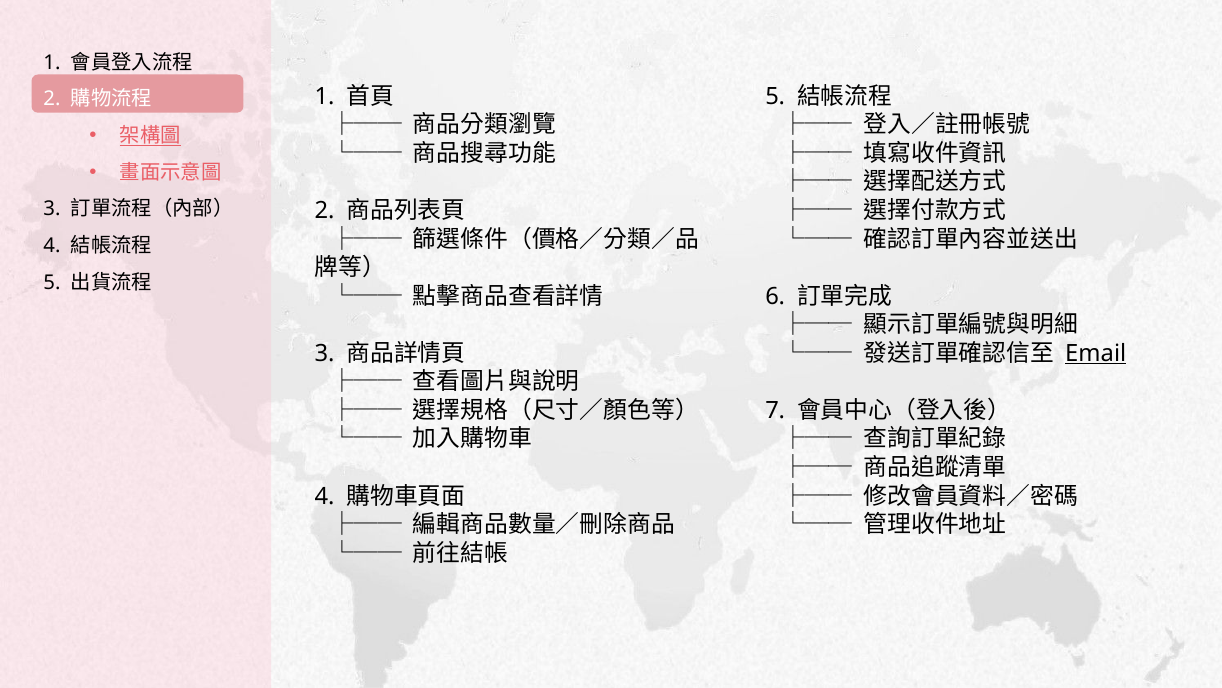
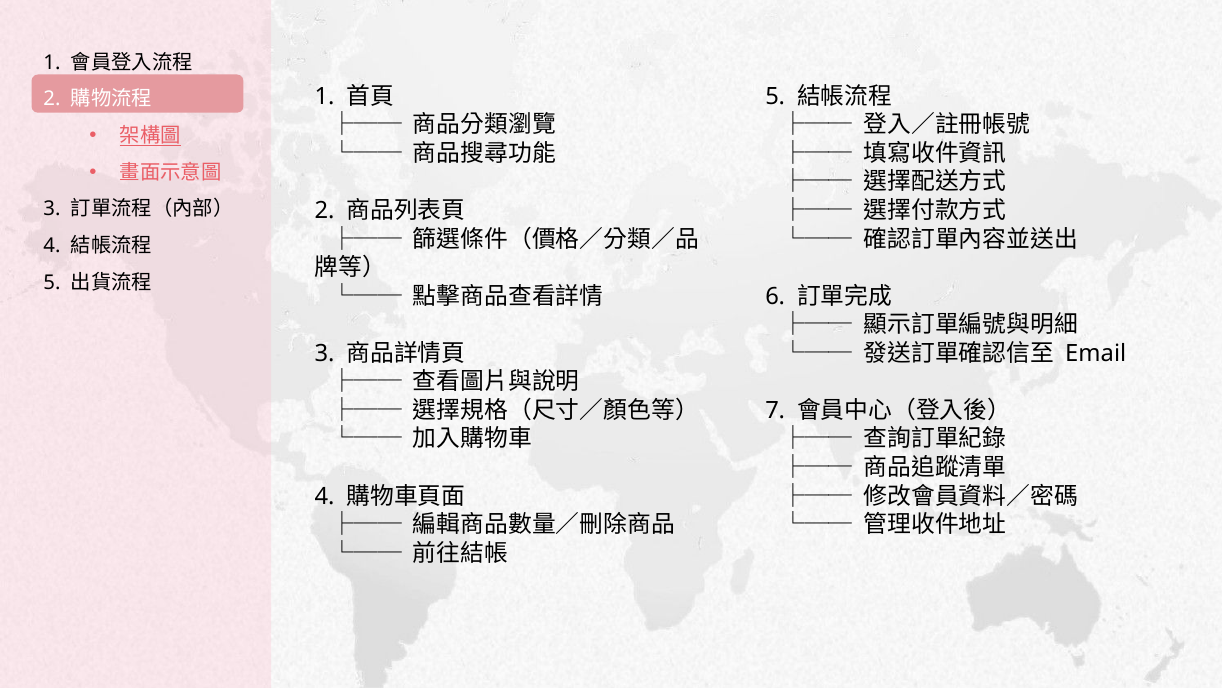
Email underline: present -> none
